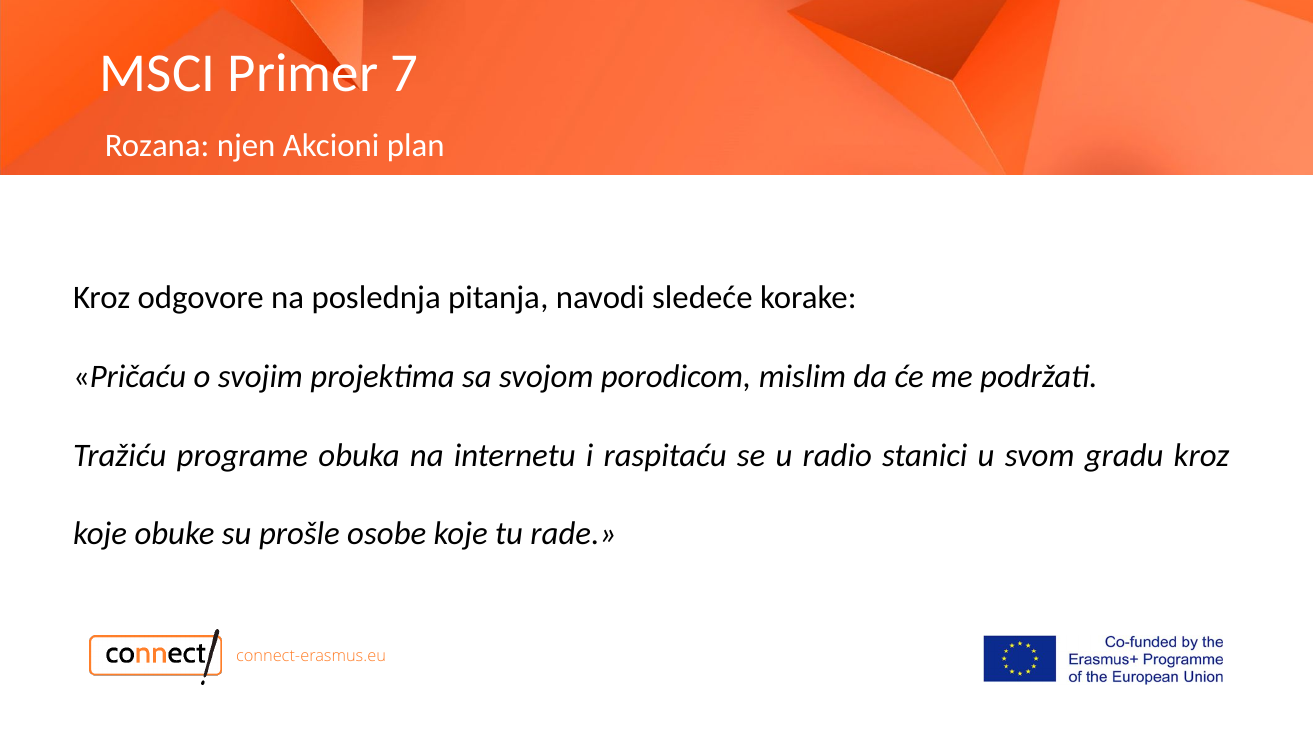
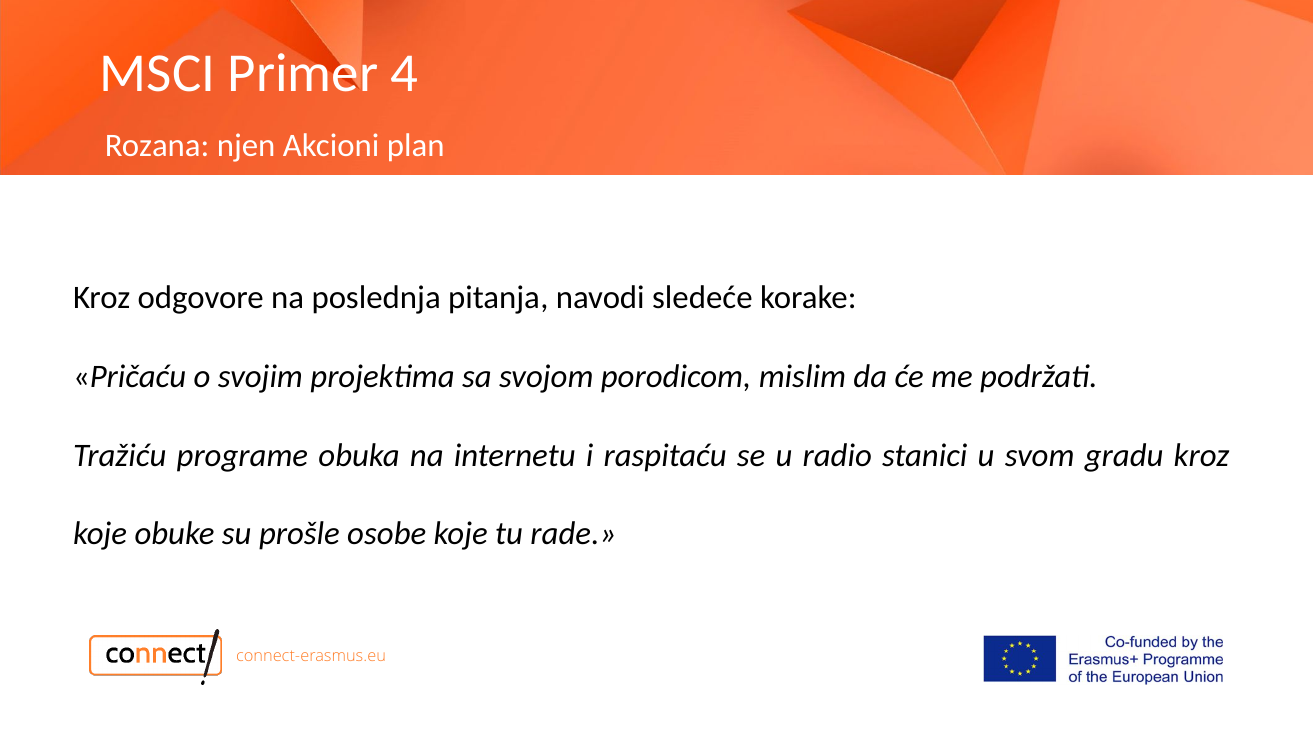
7: 7 -> 4
